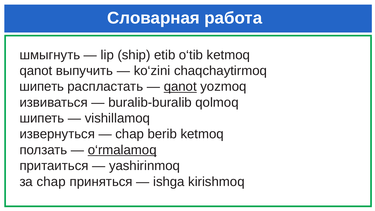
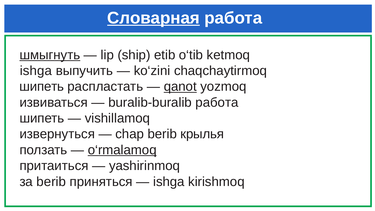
Словарная underline: none -> present
шмыгнуть underline: none -> present
qanot at (36, 71): qanot -> ishga
buralib-buralib qolmoq: qolmoq -> работа
berib ketmoq: ketmoq -> крылья
за chap: chap -> berib
